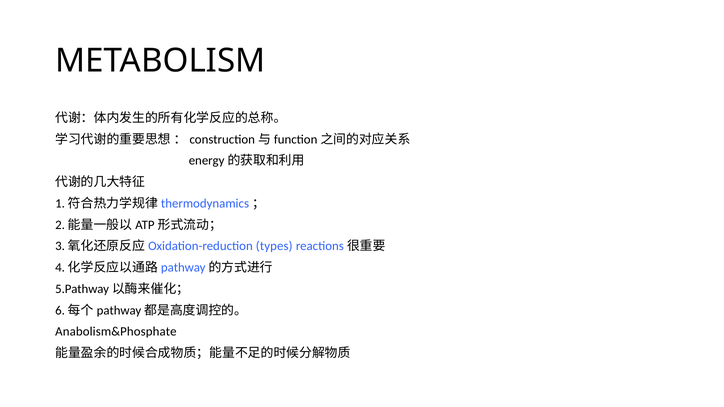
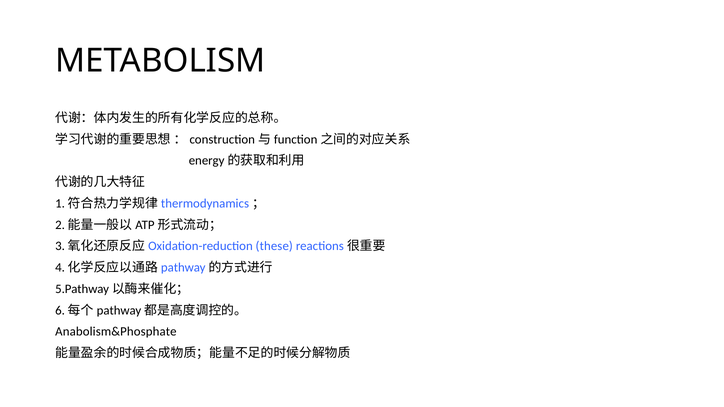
types: types -> these
